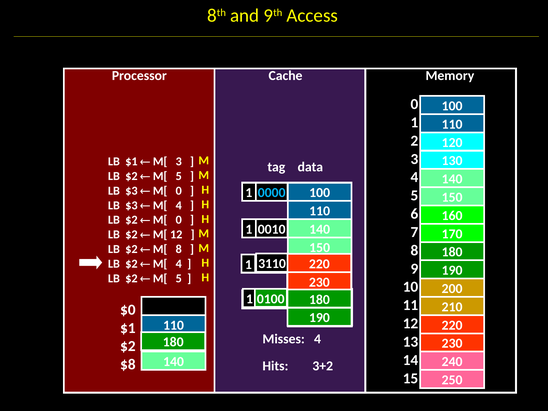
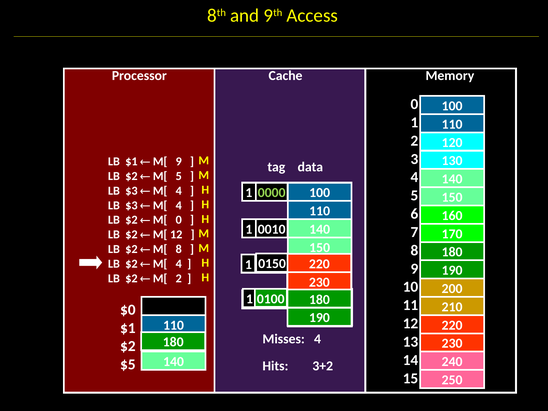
M[ 3: 3 -> 9
0 at (179, 191): 0 -> 4
0000 colour: light blue -> light green
3110: 3110 -> 0150
5 at (179, 278): 5 -> 2
$8: $8 -> $5
